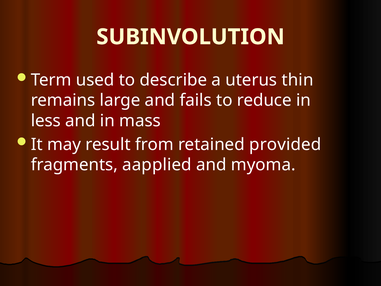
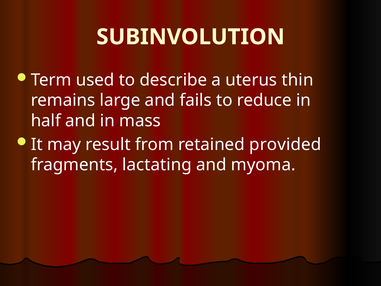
less: less -> half
aapplied: aapplied -> lactating
